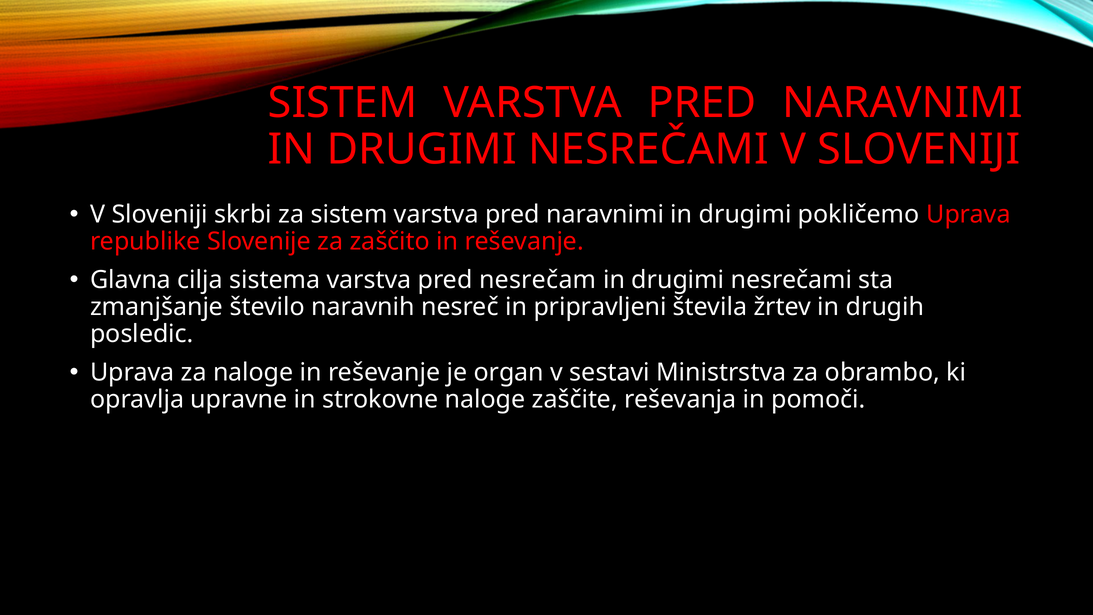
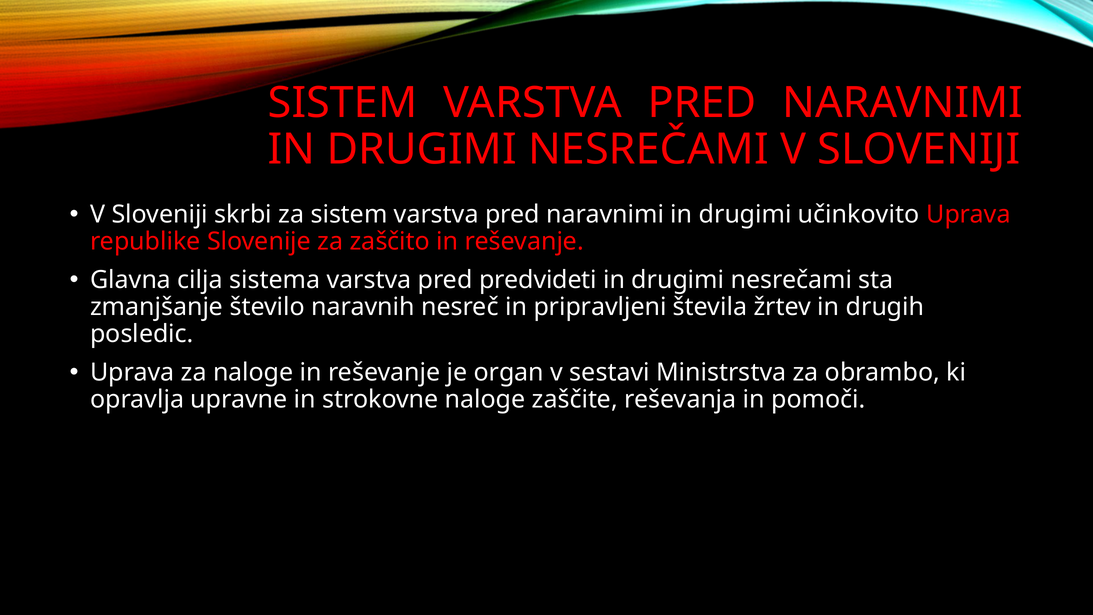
pokličemo: pokličemo -> učinkovito
nesrečam: nesrečam -> predvideti
